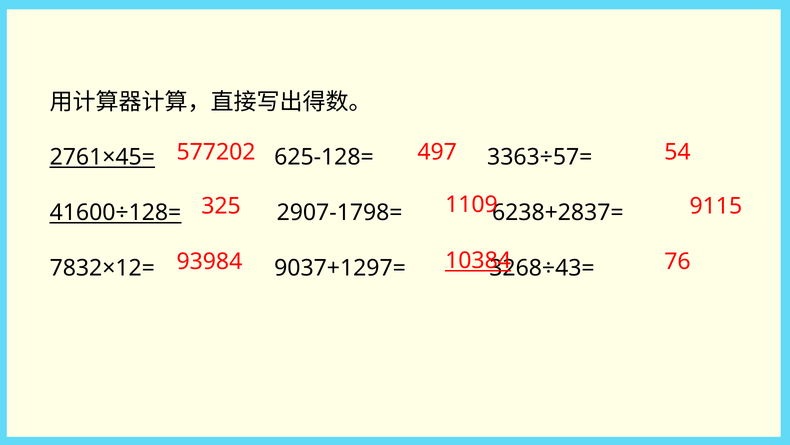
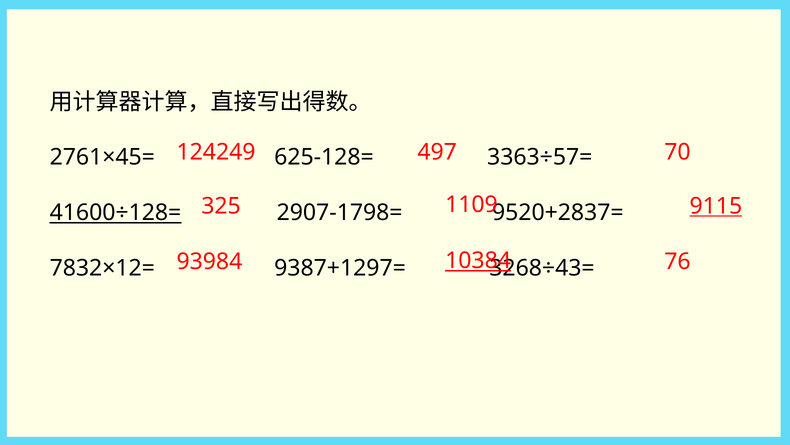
577202: 577202 -> 124249
54: 54 -> 70
2761×45= underline: present -> none
9115 underline: none -> present
6238+2837=: 6238+2837= -> 9520+2837=
9037+1297=: 9037+1297= -> 9387+1297=
